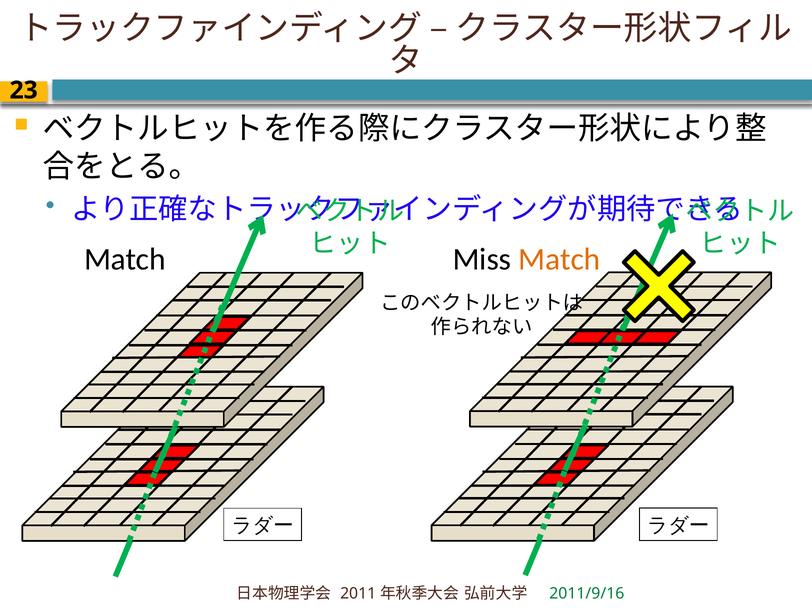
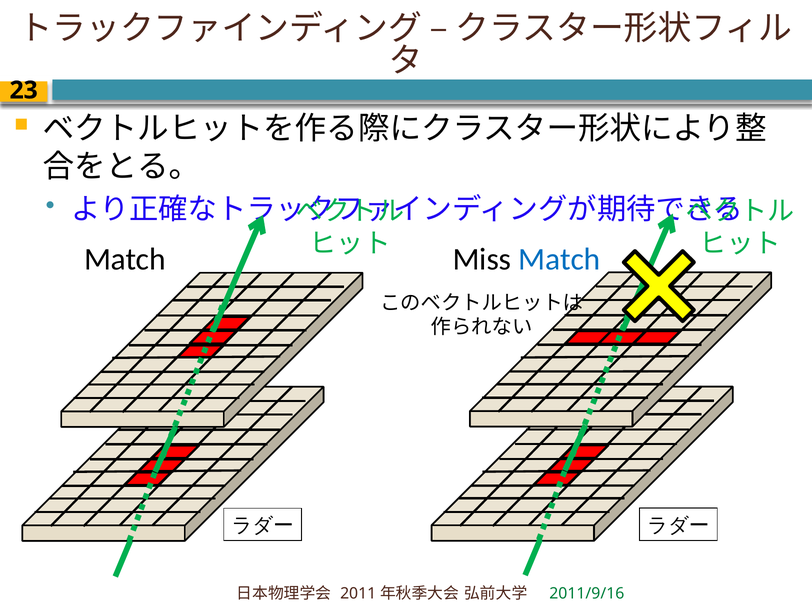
Match at (559, 259) colour: orange -> blue
